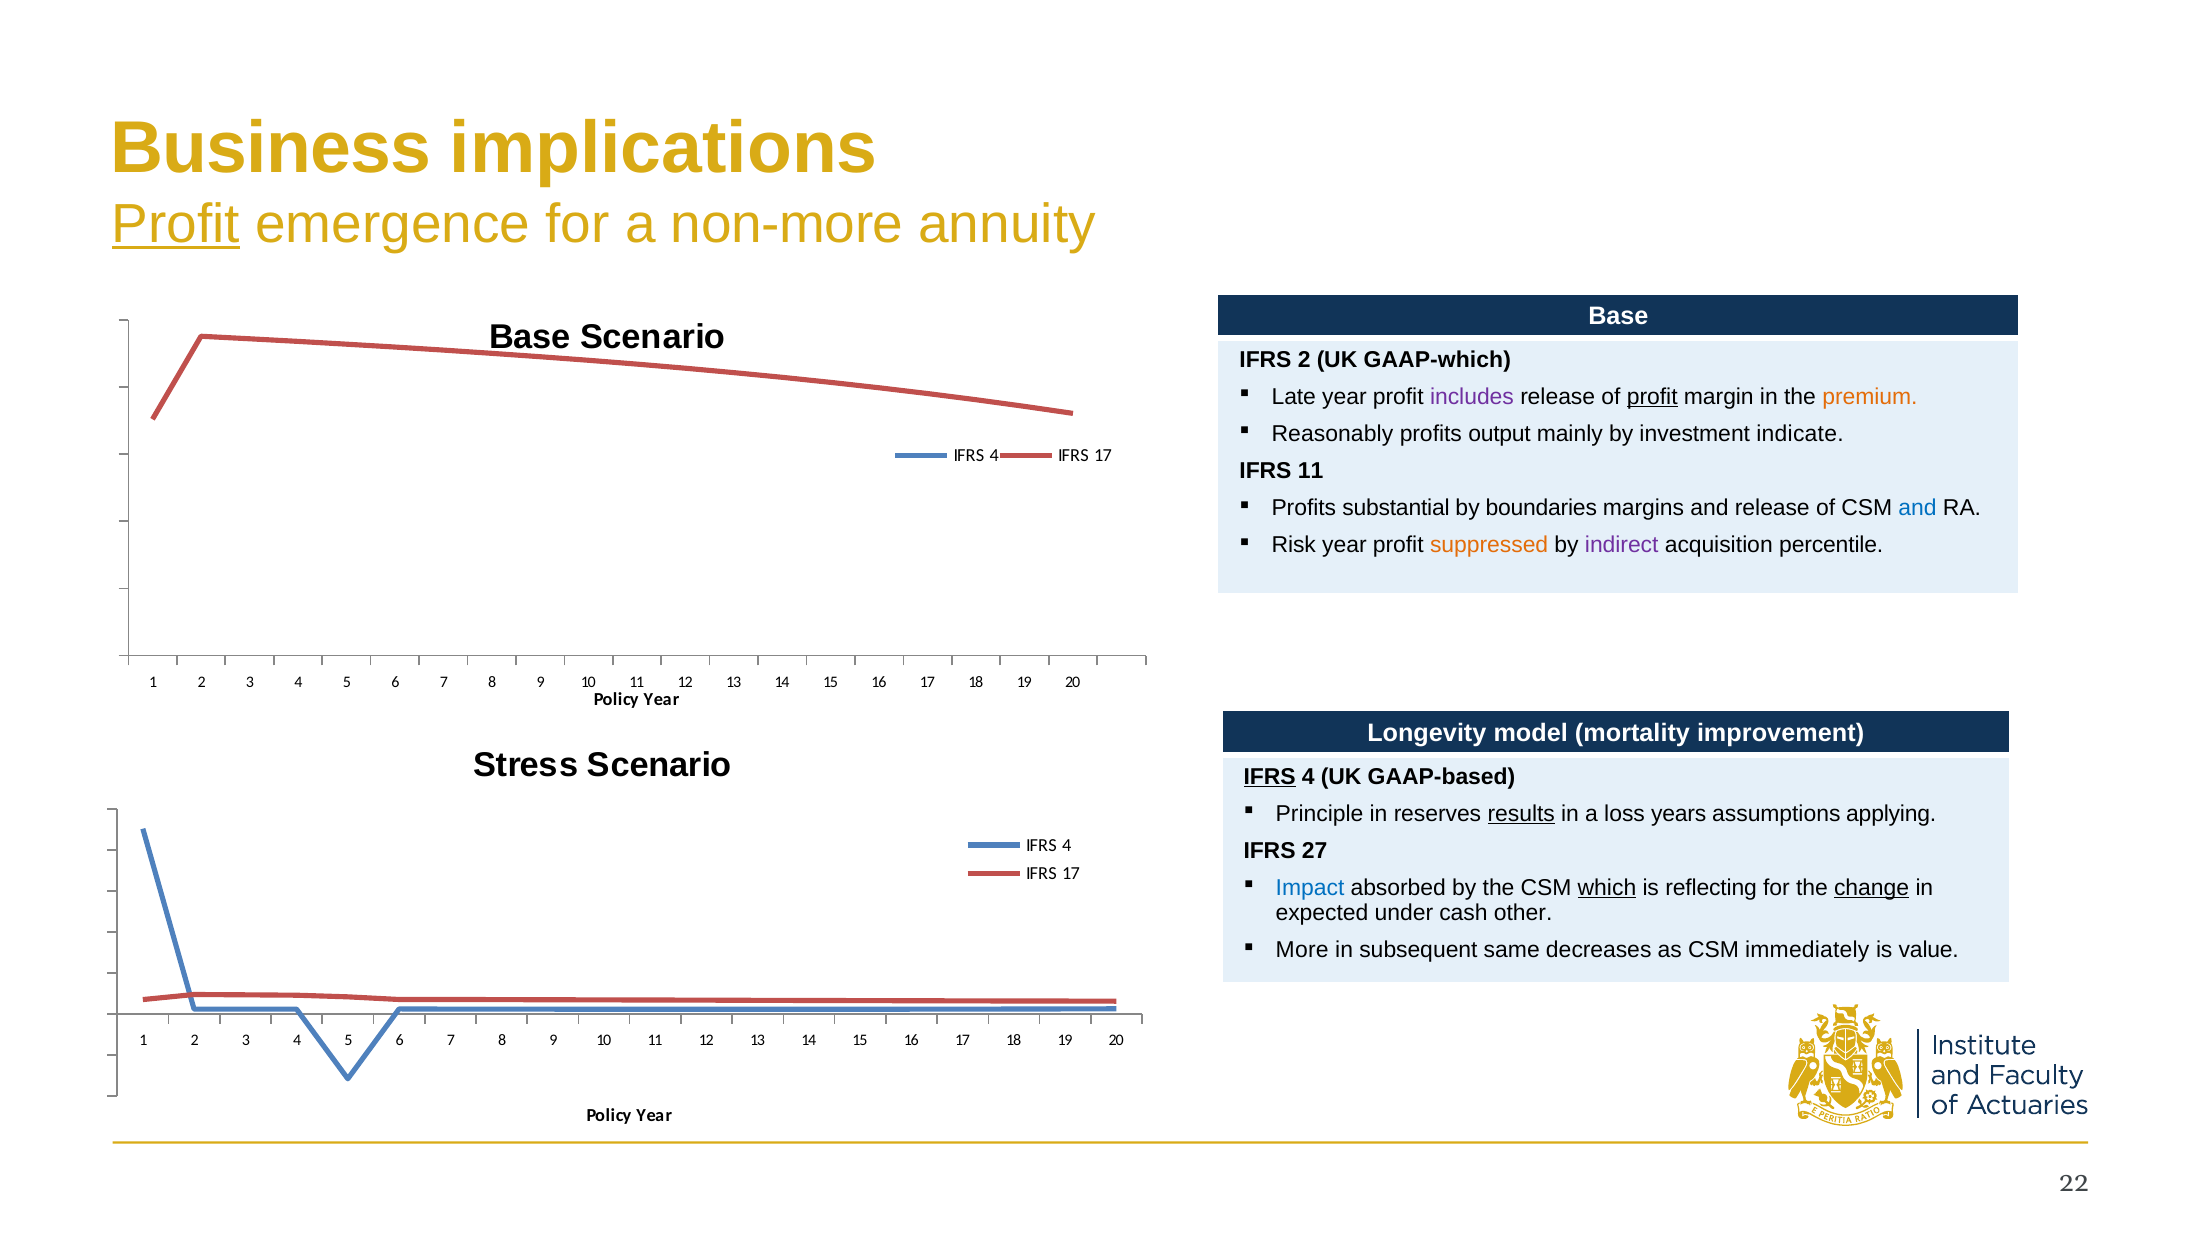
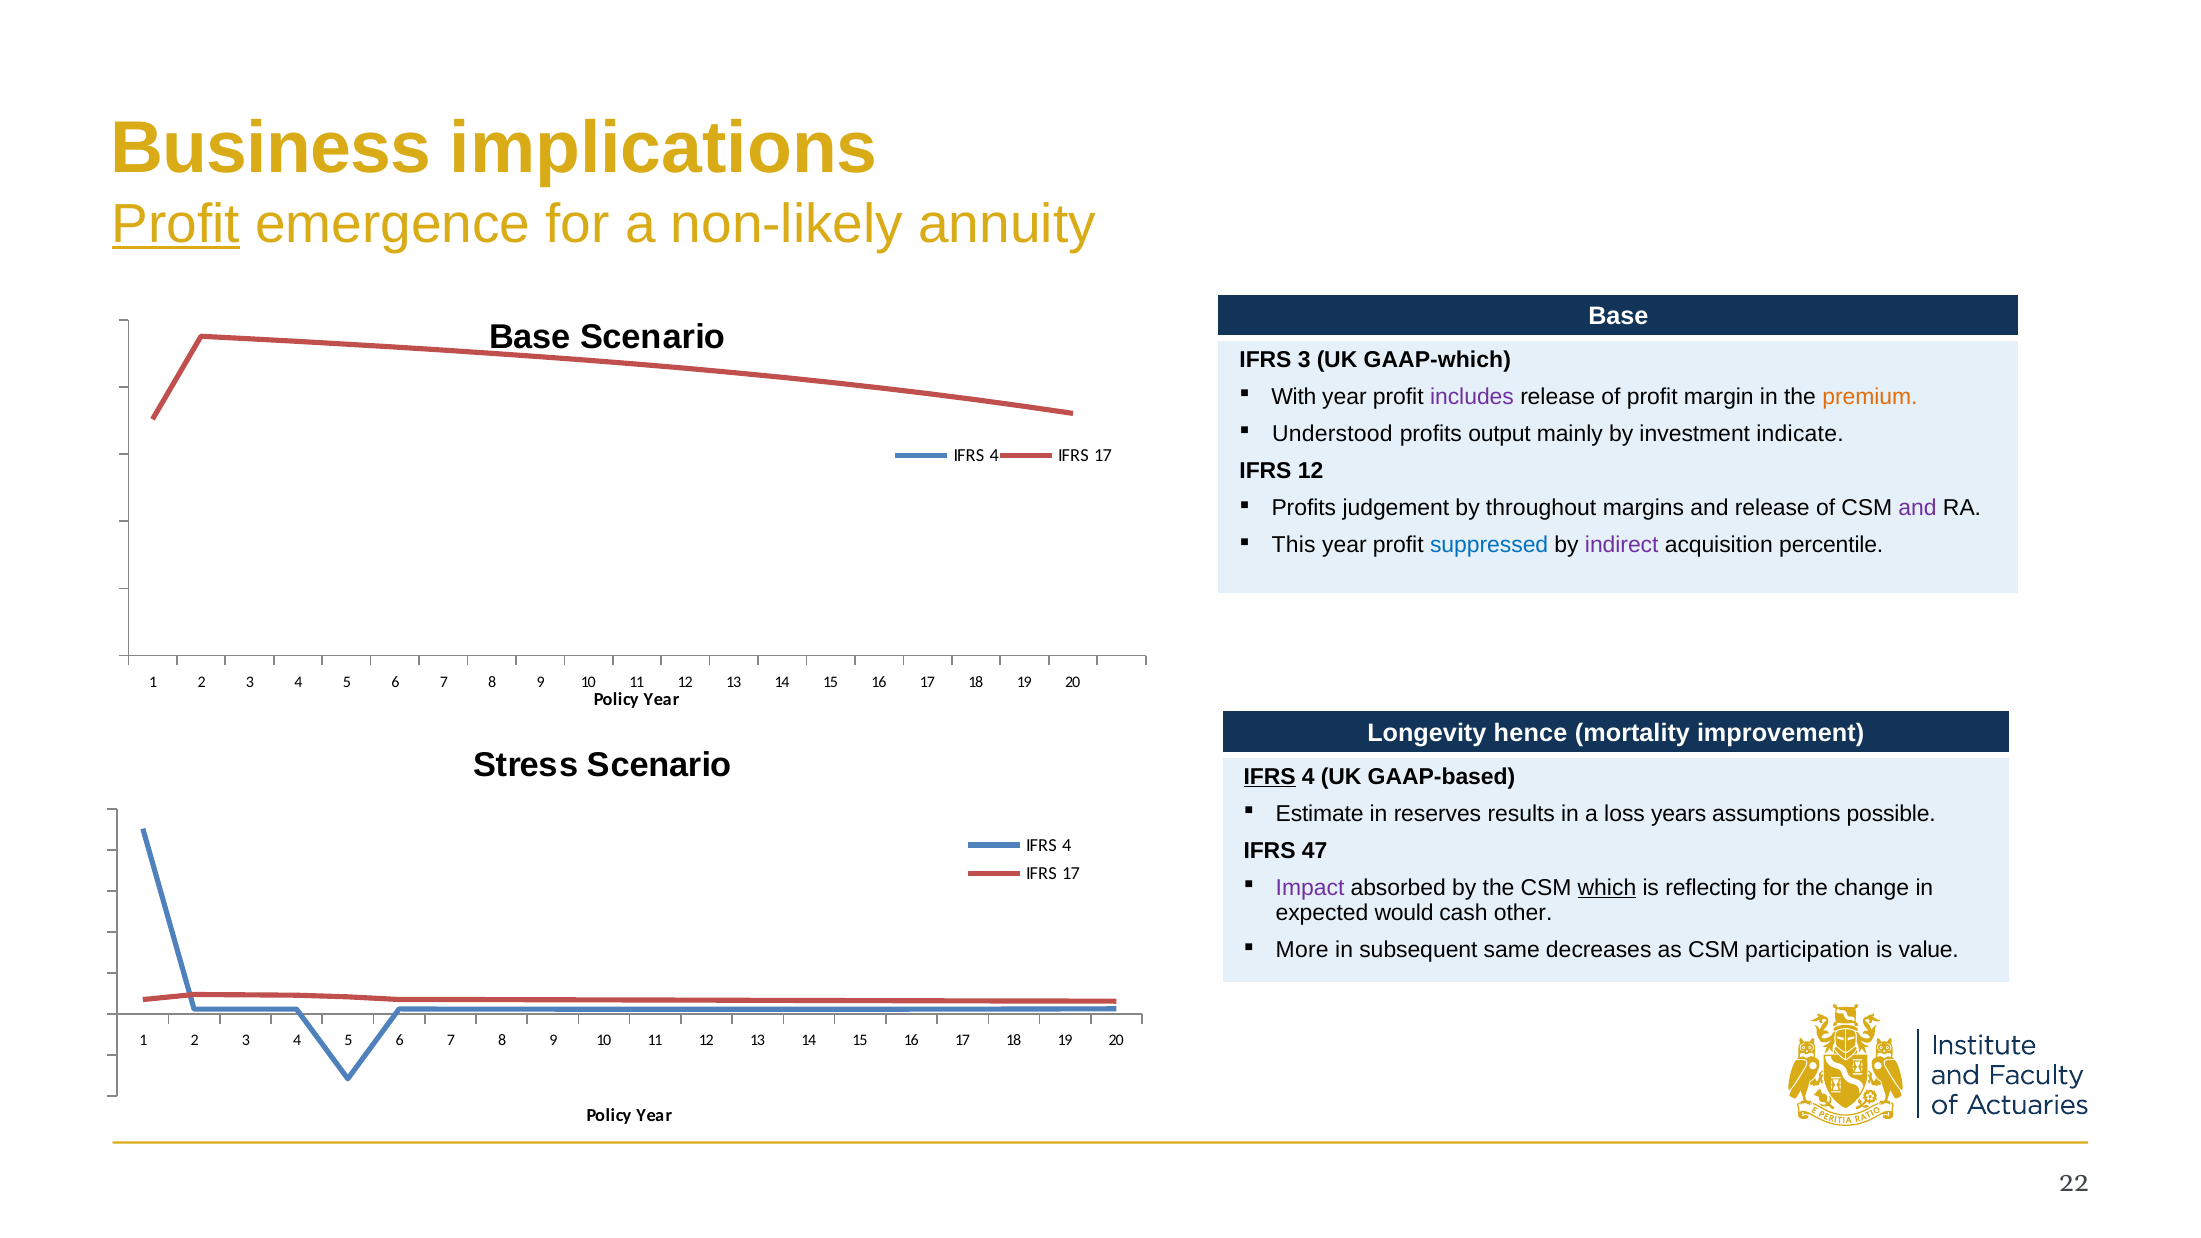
non-more: non-more -> non-likely
IFRS 2: 2 -> 3
Late: Late -> With
profit at (1652, 397) underline: present -> none
Reasonably: Reasonably -> Understood
IFRS 11: 11 -> 12
substantial: substantial -> judgement
boundaries: boundaries -> throughout
and at (1918, 508) colour: blue -> purple
Risk: Risk -> This
suppressed colour: orange -> blue
model: model -> hence
Principle: Principle -> Estimate
results underline: present -> none
applying: applying -> possible
27: 27 -> 47
Impact colour: blue -> purple
change underline: present -> none
under: under -> would
immediately: immediately -> participation
